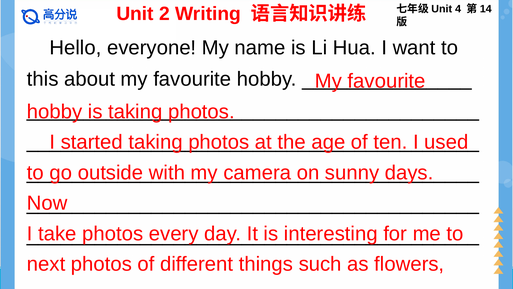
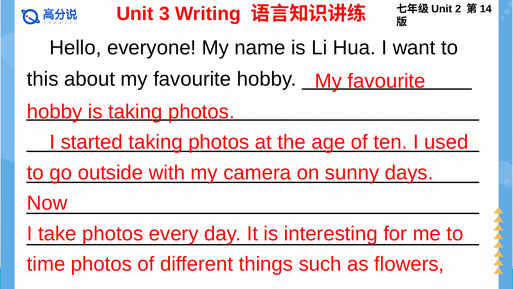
4: 4 -> 2
2: 2 -> 3
next: next -> time
